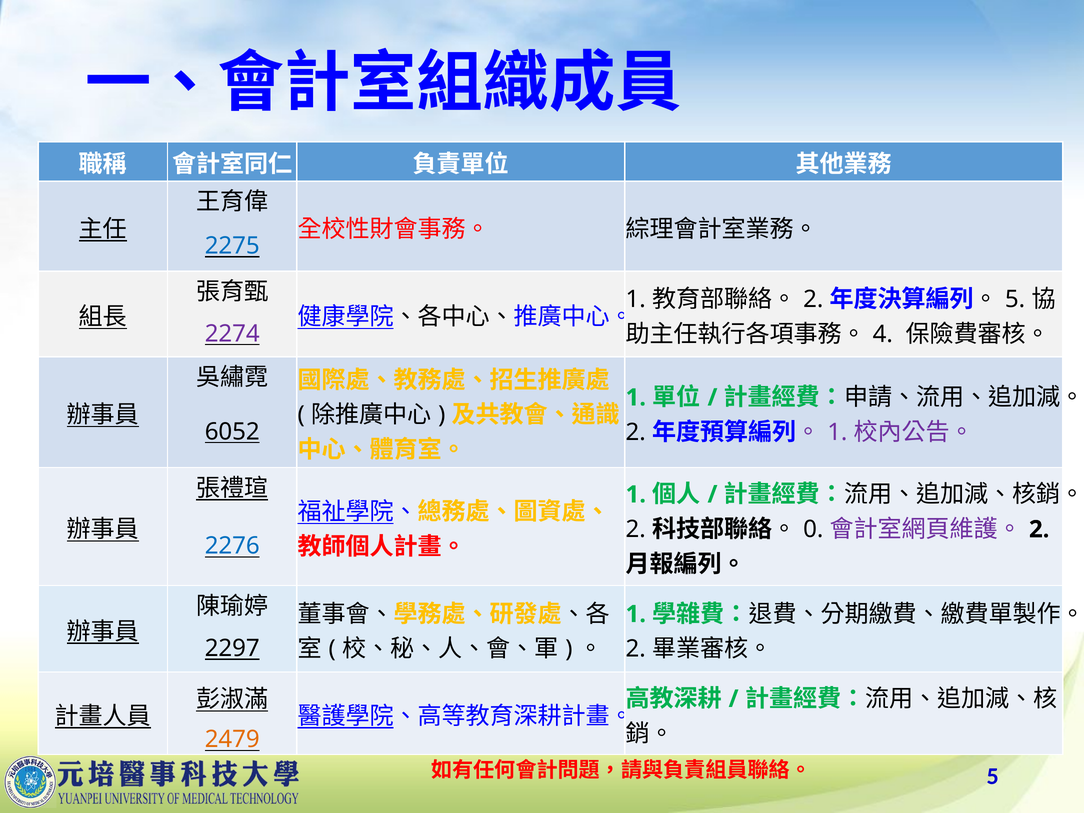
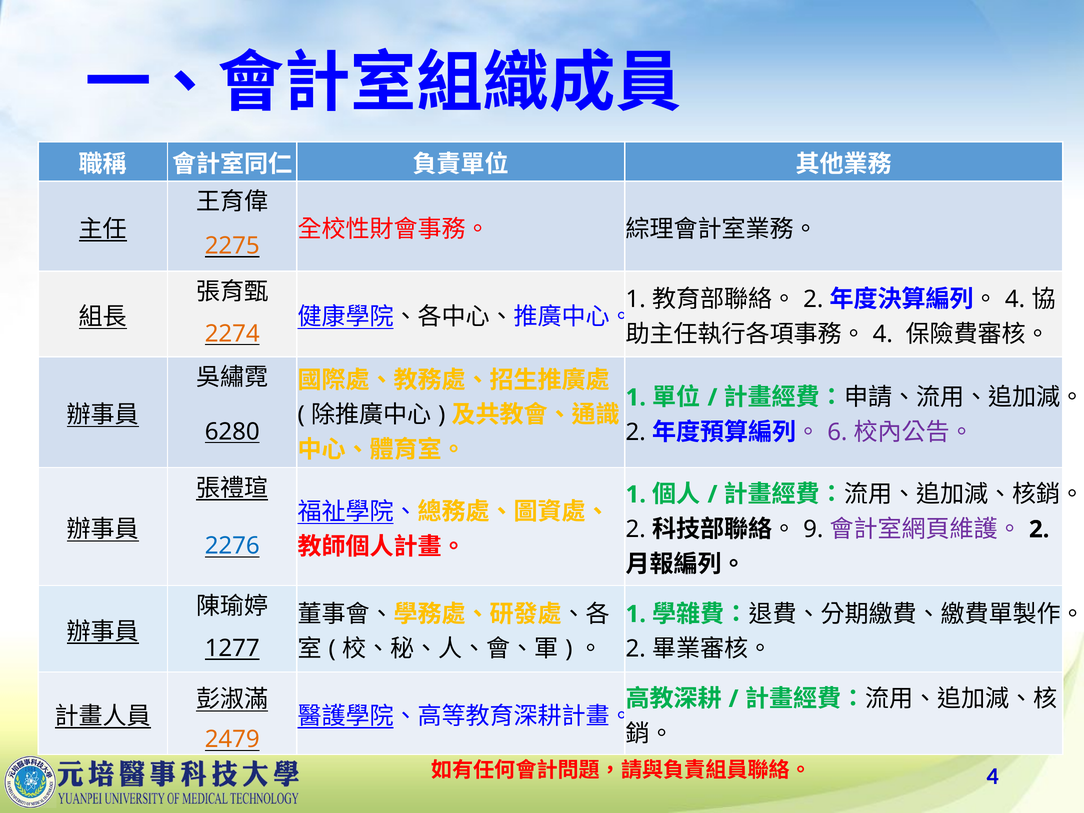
2275 colour: blue -> orange
5 at (1015, 299): 5 -> 4
2274 colour: purple -> orange
6052: 6052 -> 6280
1 at (837, 432): 1 -> 6
0: 0 -> 9
2297: 2297 -> 1277
5 at (993, 777): 5 -> 4
